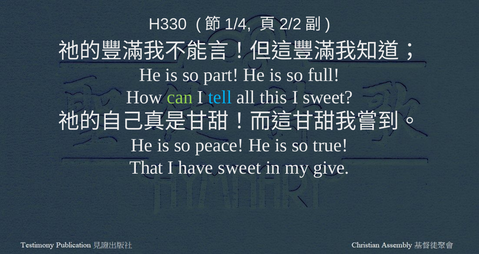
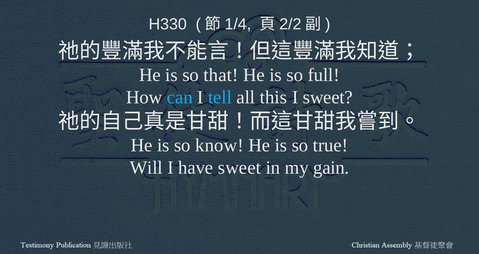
part: part -> that
can colour: light green -> light blue
peace: peace -> know
That: That -> Will
give: give -> gain
